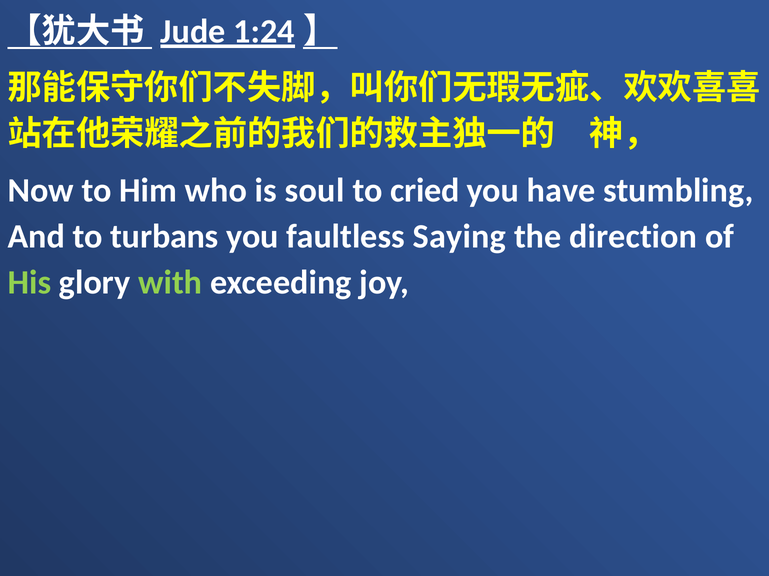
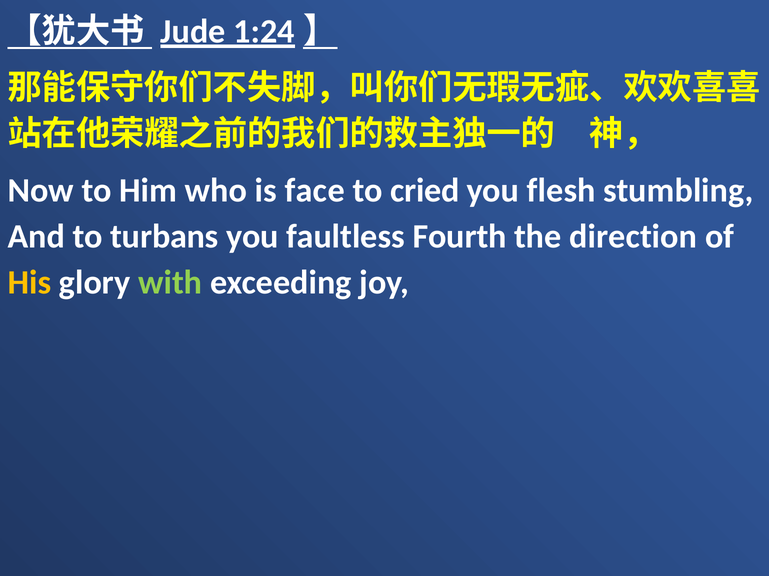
soul: soul -> face
have: have -> flesh
Saying: Saying -> Fourth
His colour: light green -> yellow
